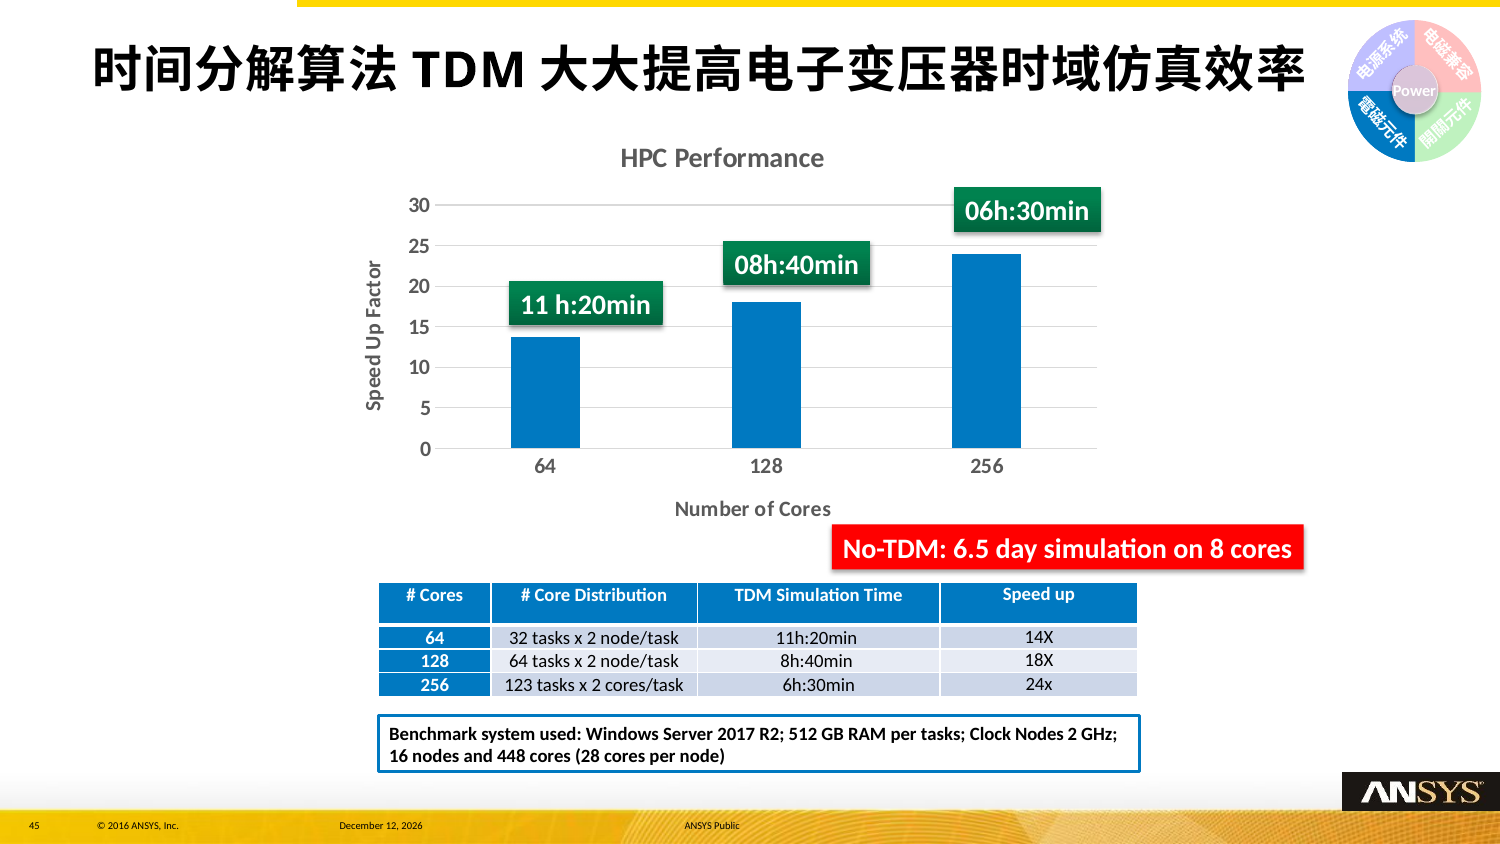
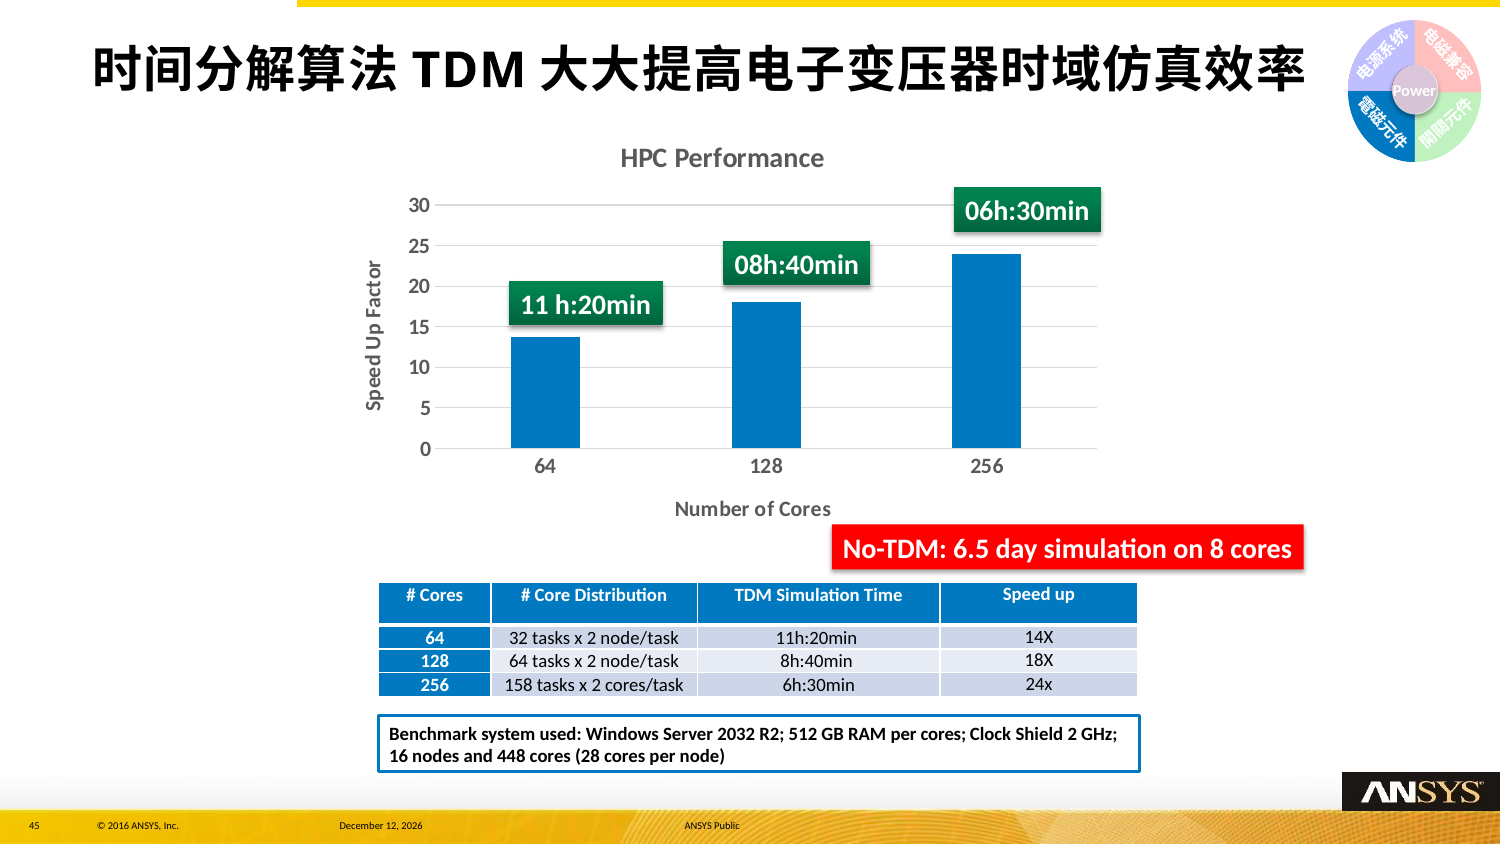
123: 123 -> 158
2017: 2017 -> 2032
per tasks: tasks -> cores
Clock Nodes: Nodes -> Shield
